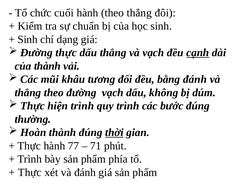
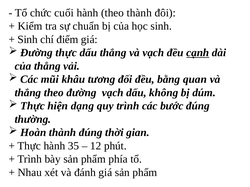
theo thẳng: thẳng -> thành
dạng: dạng -> điểm
của thành: thành -> thẳng
bằng đánh: đánh -> quan
hiện trình: trình -> dạng
thời underline: present -> none
77: 77 -> 35
71: 71 -> 12
Thực at (30, 173): Thực -> Nhau
